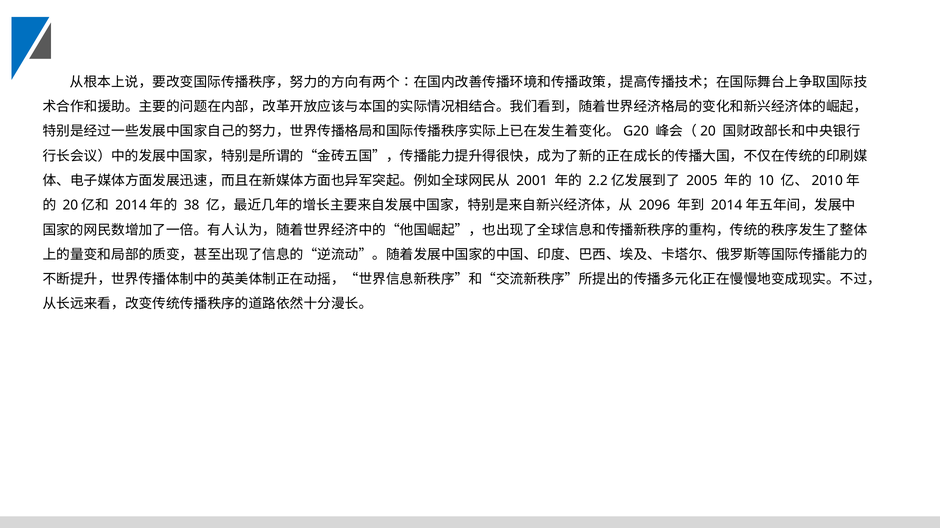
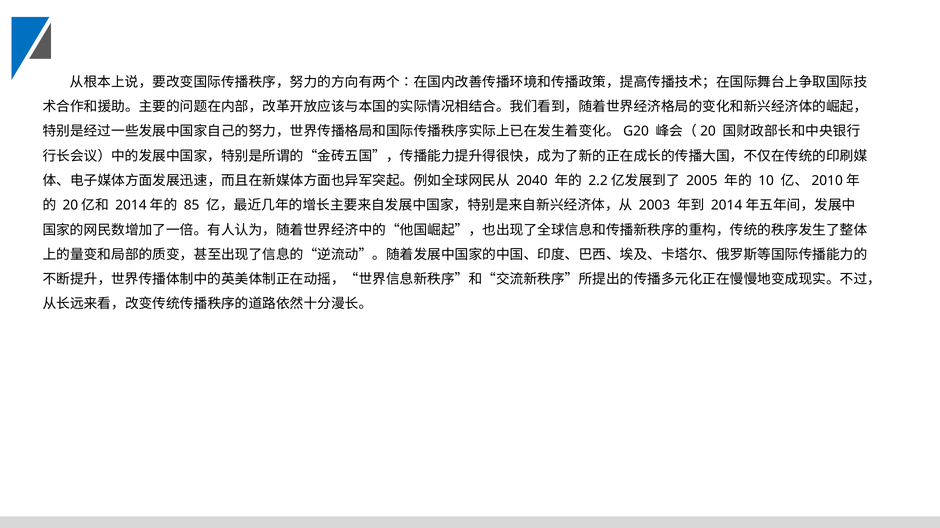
2001: 2001 -> 2040
38: 38 -> 85
2096: 2096 -> 2003
